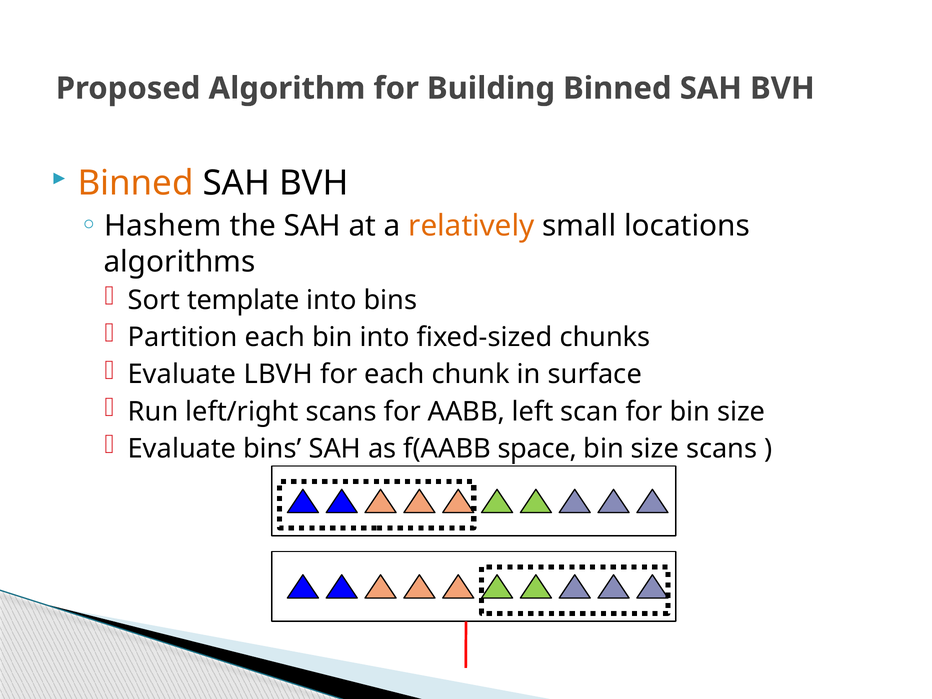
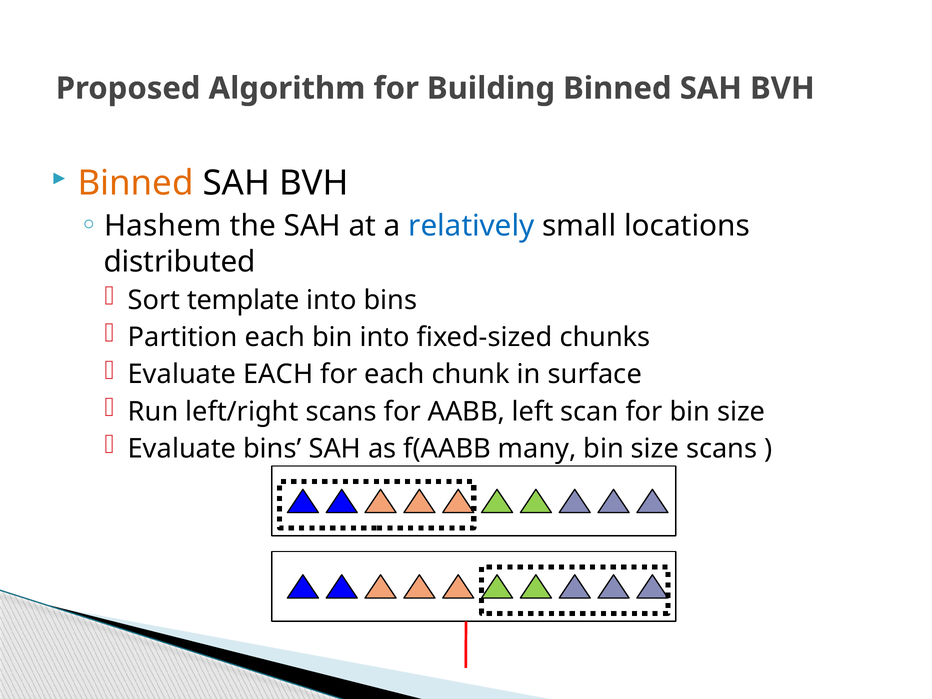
relatively colour: orange -> blue
algorithms: algorithms -> distributed
Evaluate LBVH: LBVH -> EACH
space: space -> many
